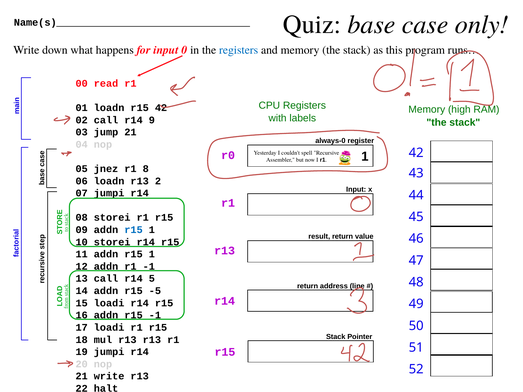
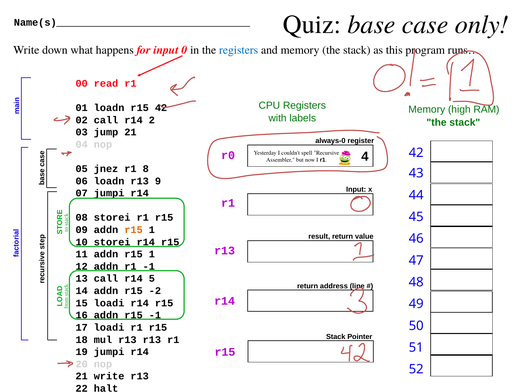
9: 9 -> 2
1 at (365, 157): 1 -> 4
2: 2 -> 9
r15 at (134, 230) colour: blue -> orange
-5: -5 -> -2
